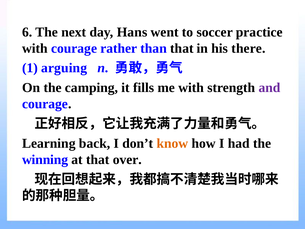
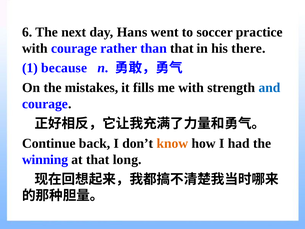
arguing: arguing -> because
camping: camping -> mistakes
and colour: purple -> blue
Learning: Learning -> Continue
over: over -> long
